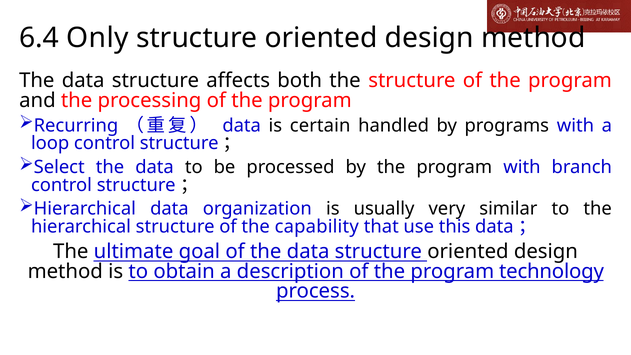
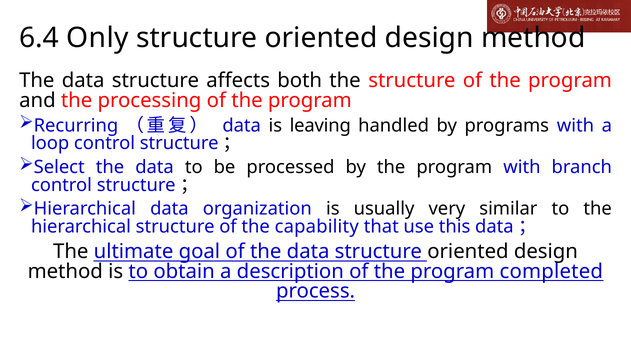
certain: certain -> leaving
technology: technology -> completed
